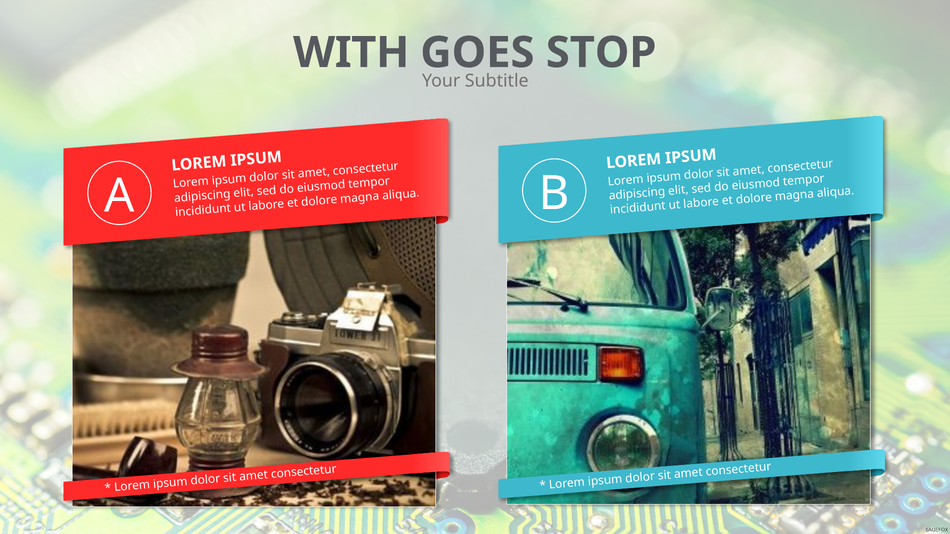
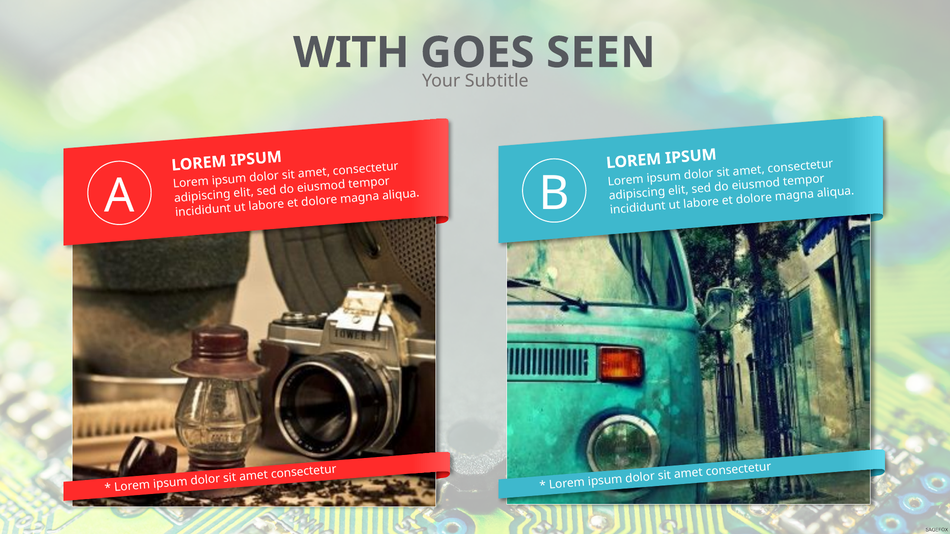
STOP: STOP -> SEEN
